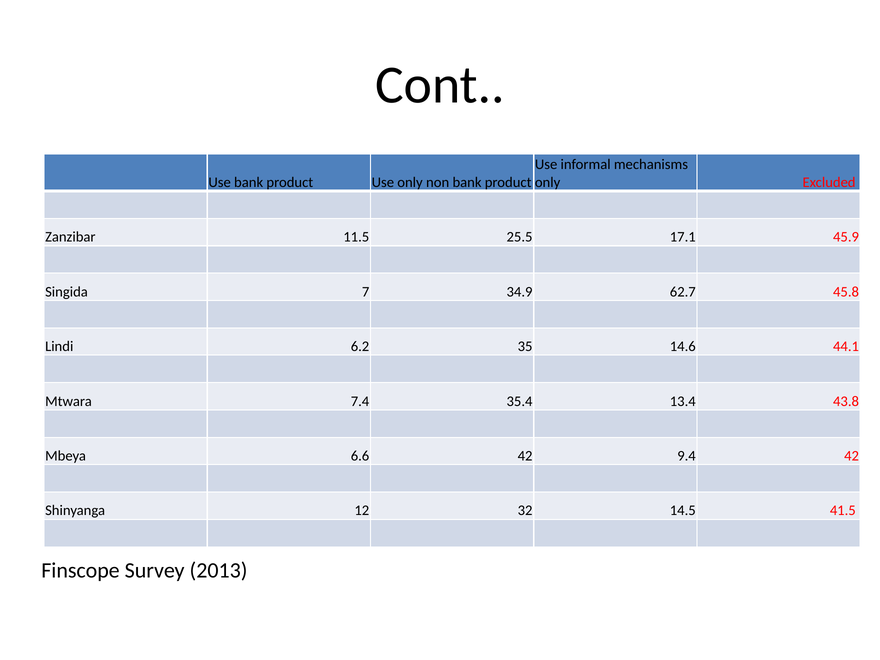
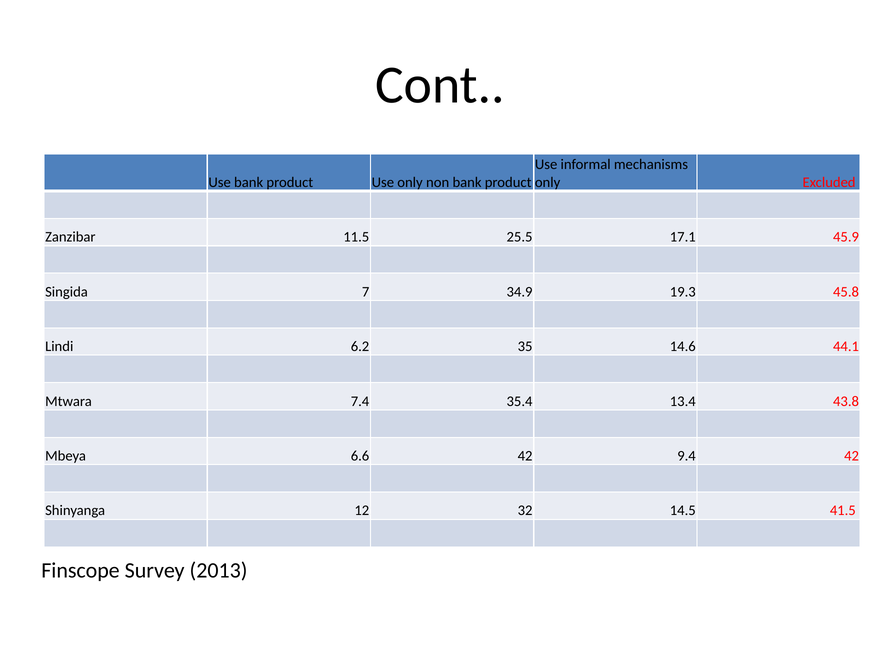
62.7: 62.7 -> 19.3
